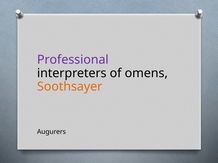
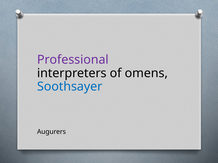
Soothsayer colour: orange -> blue
